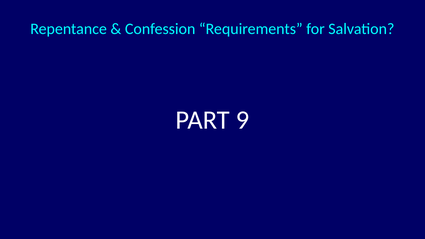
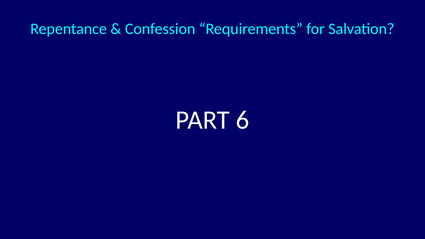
9: 9 -> 6
